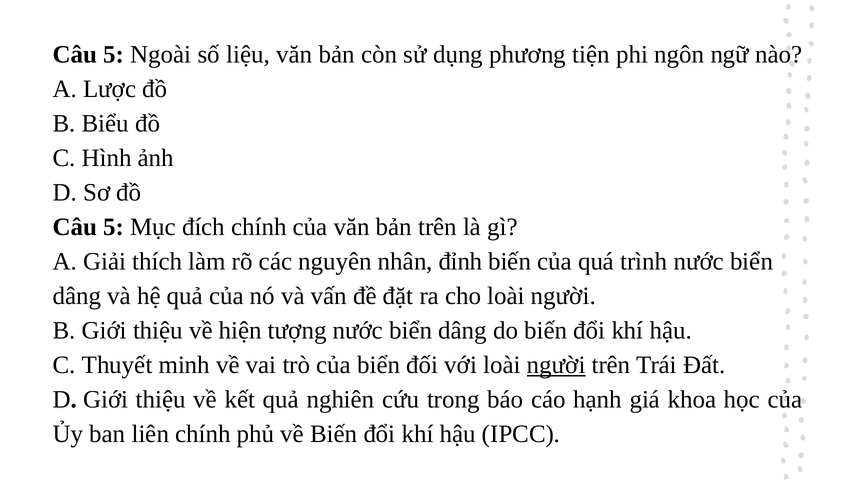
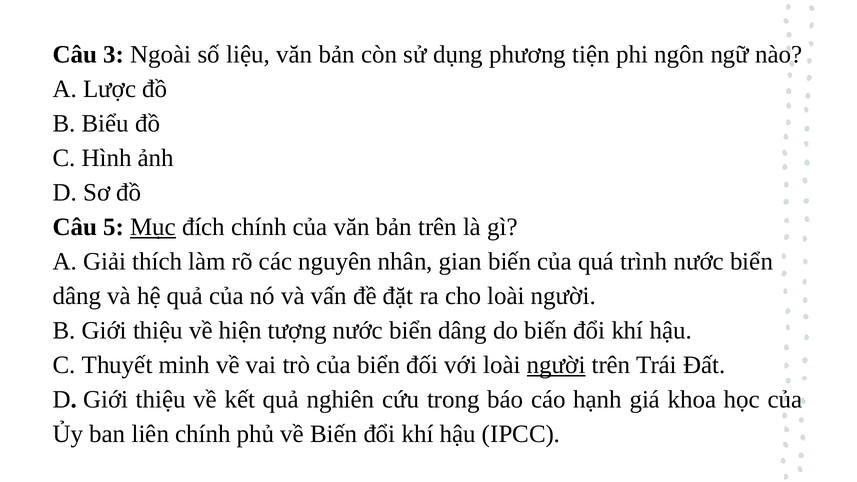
5 at (114, 55): 5 -> 3
Mục underline: none -> present
đỉnh: đỉnh -> gian
